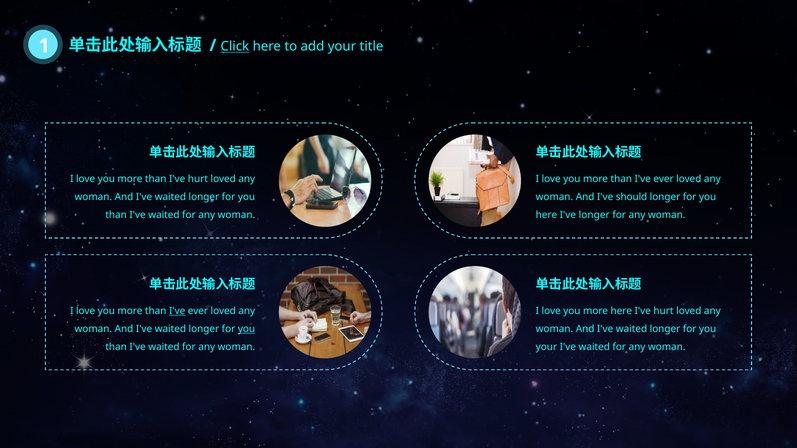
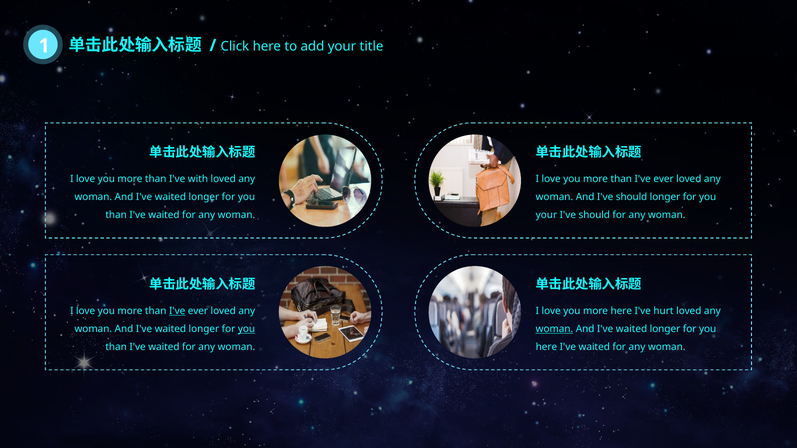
Click underline: present -> none
than I've hurt: hurt -> with
here at (546, 215): here -> your
longer at (594, 215): longer -> should
woman at (554, 329) underline: none -> present
your at (546, 347): your -> here
